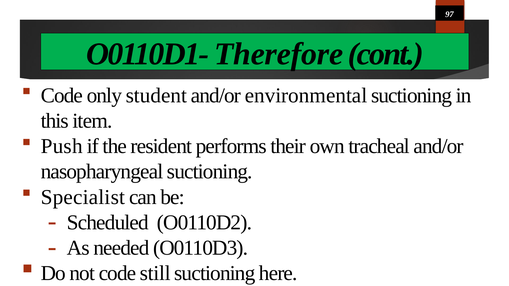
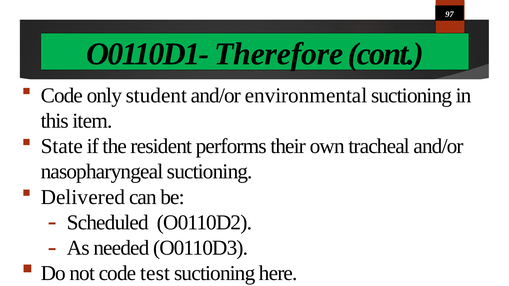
Push: Push -> State
Specialist: Specialist -> Delivered
still: still -> test
